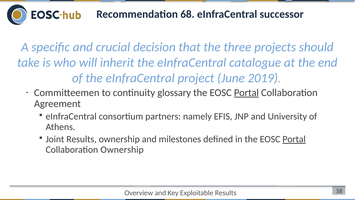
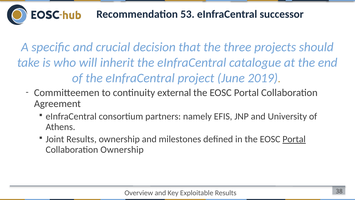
68: 68 -> 53
glossary: glossary -> external
Portal at (246, 92) underline: present -> none
